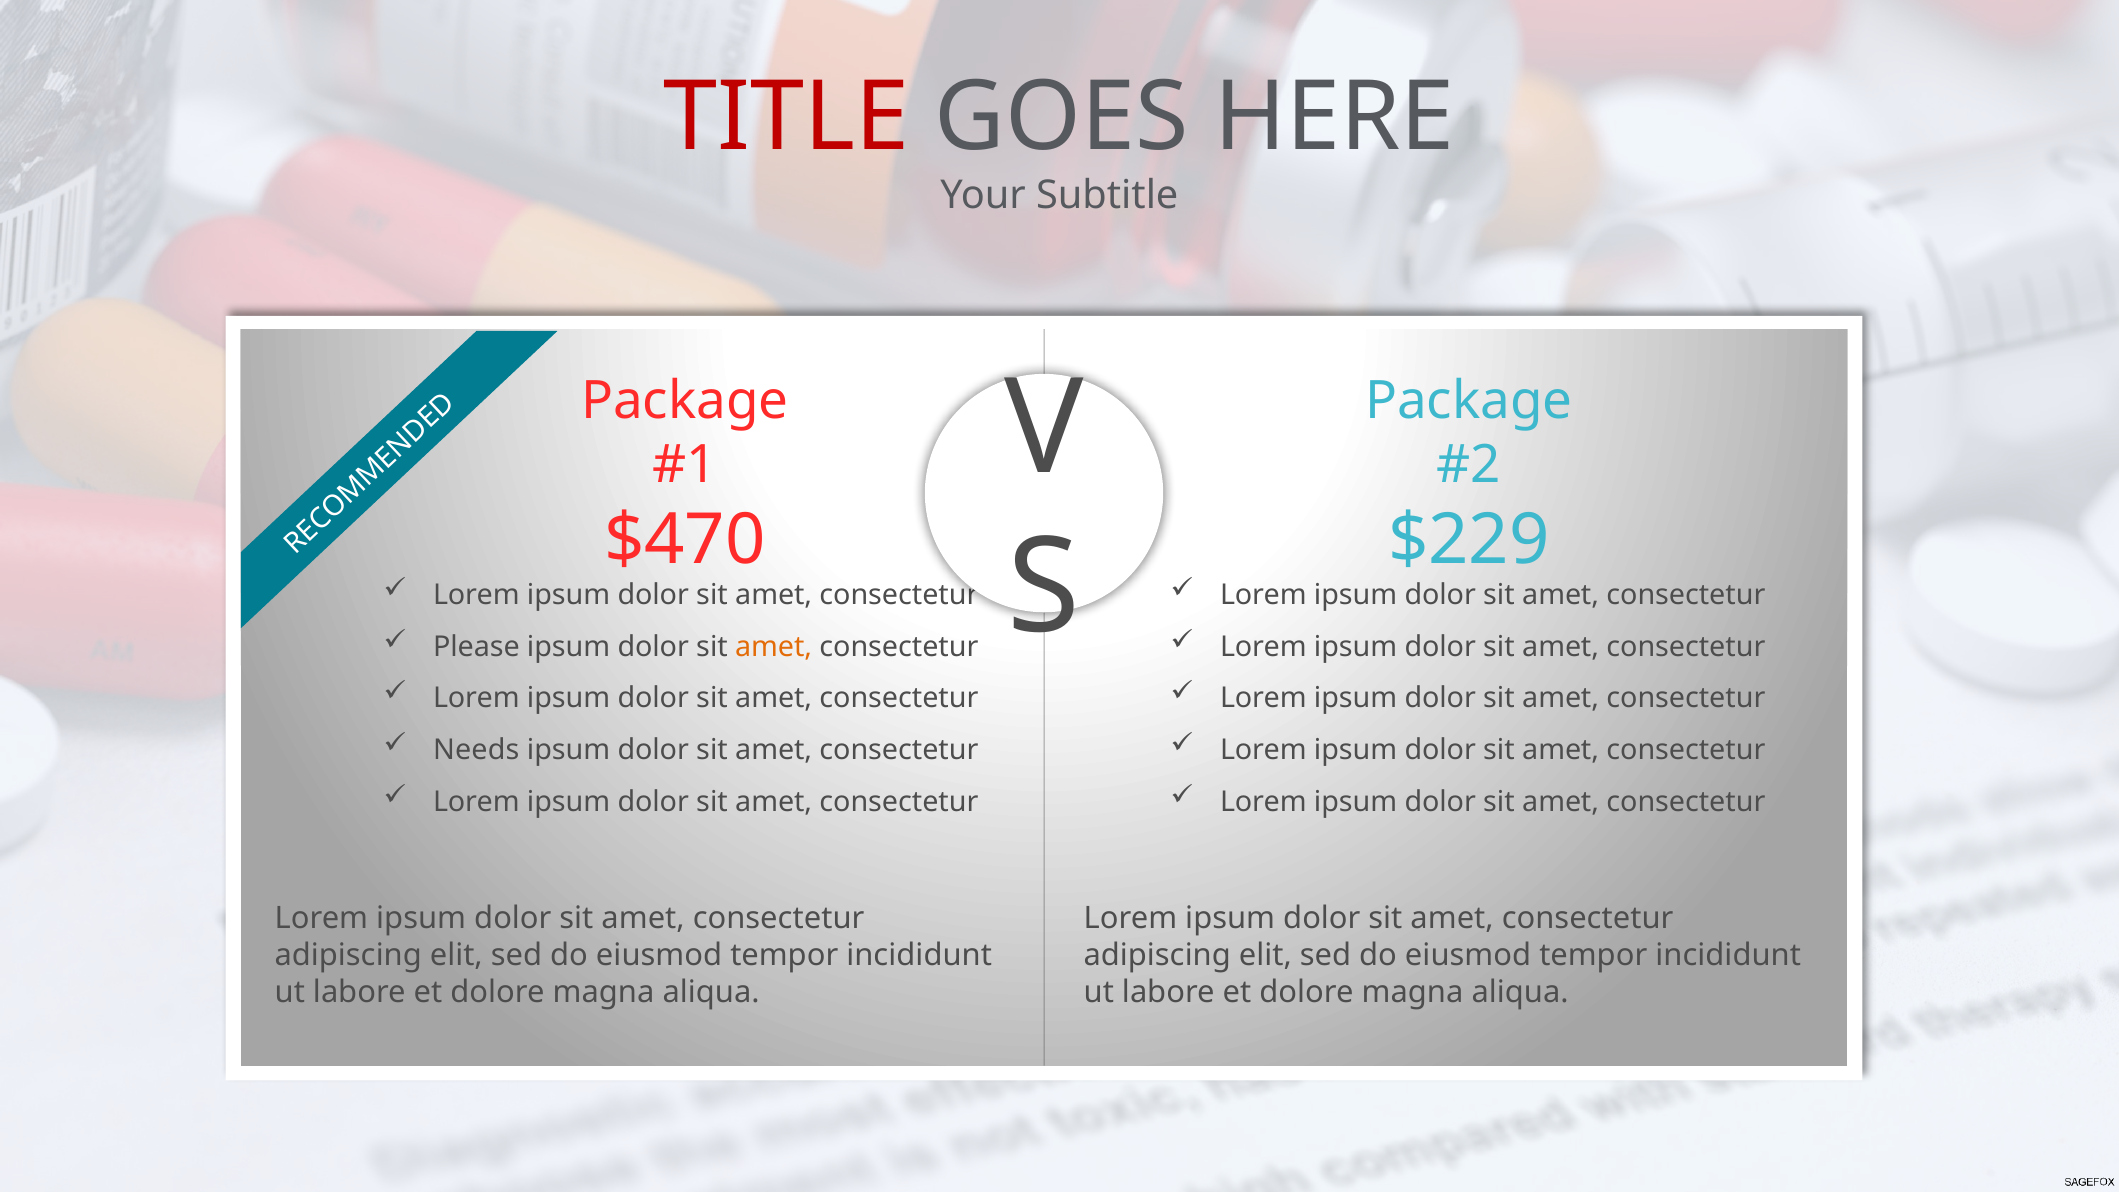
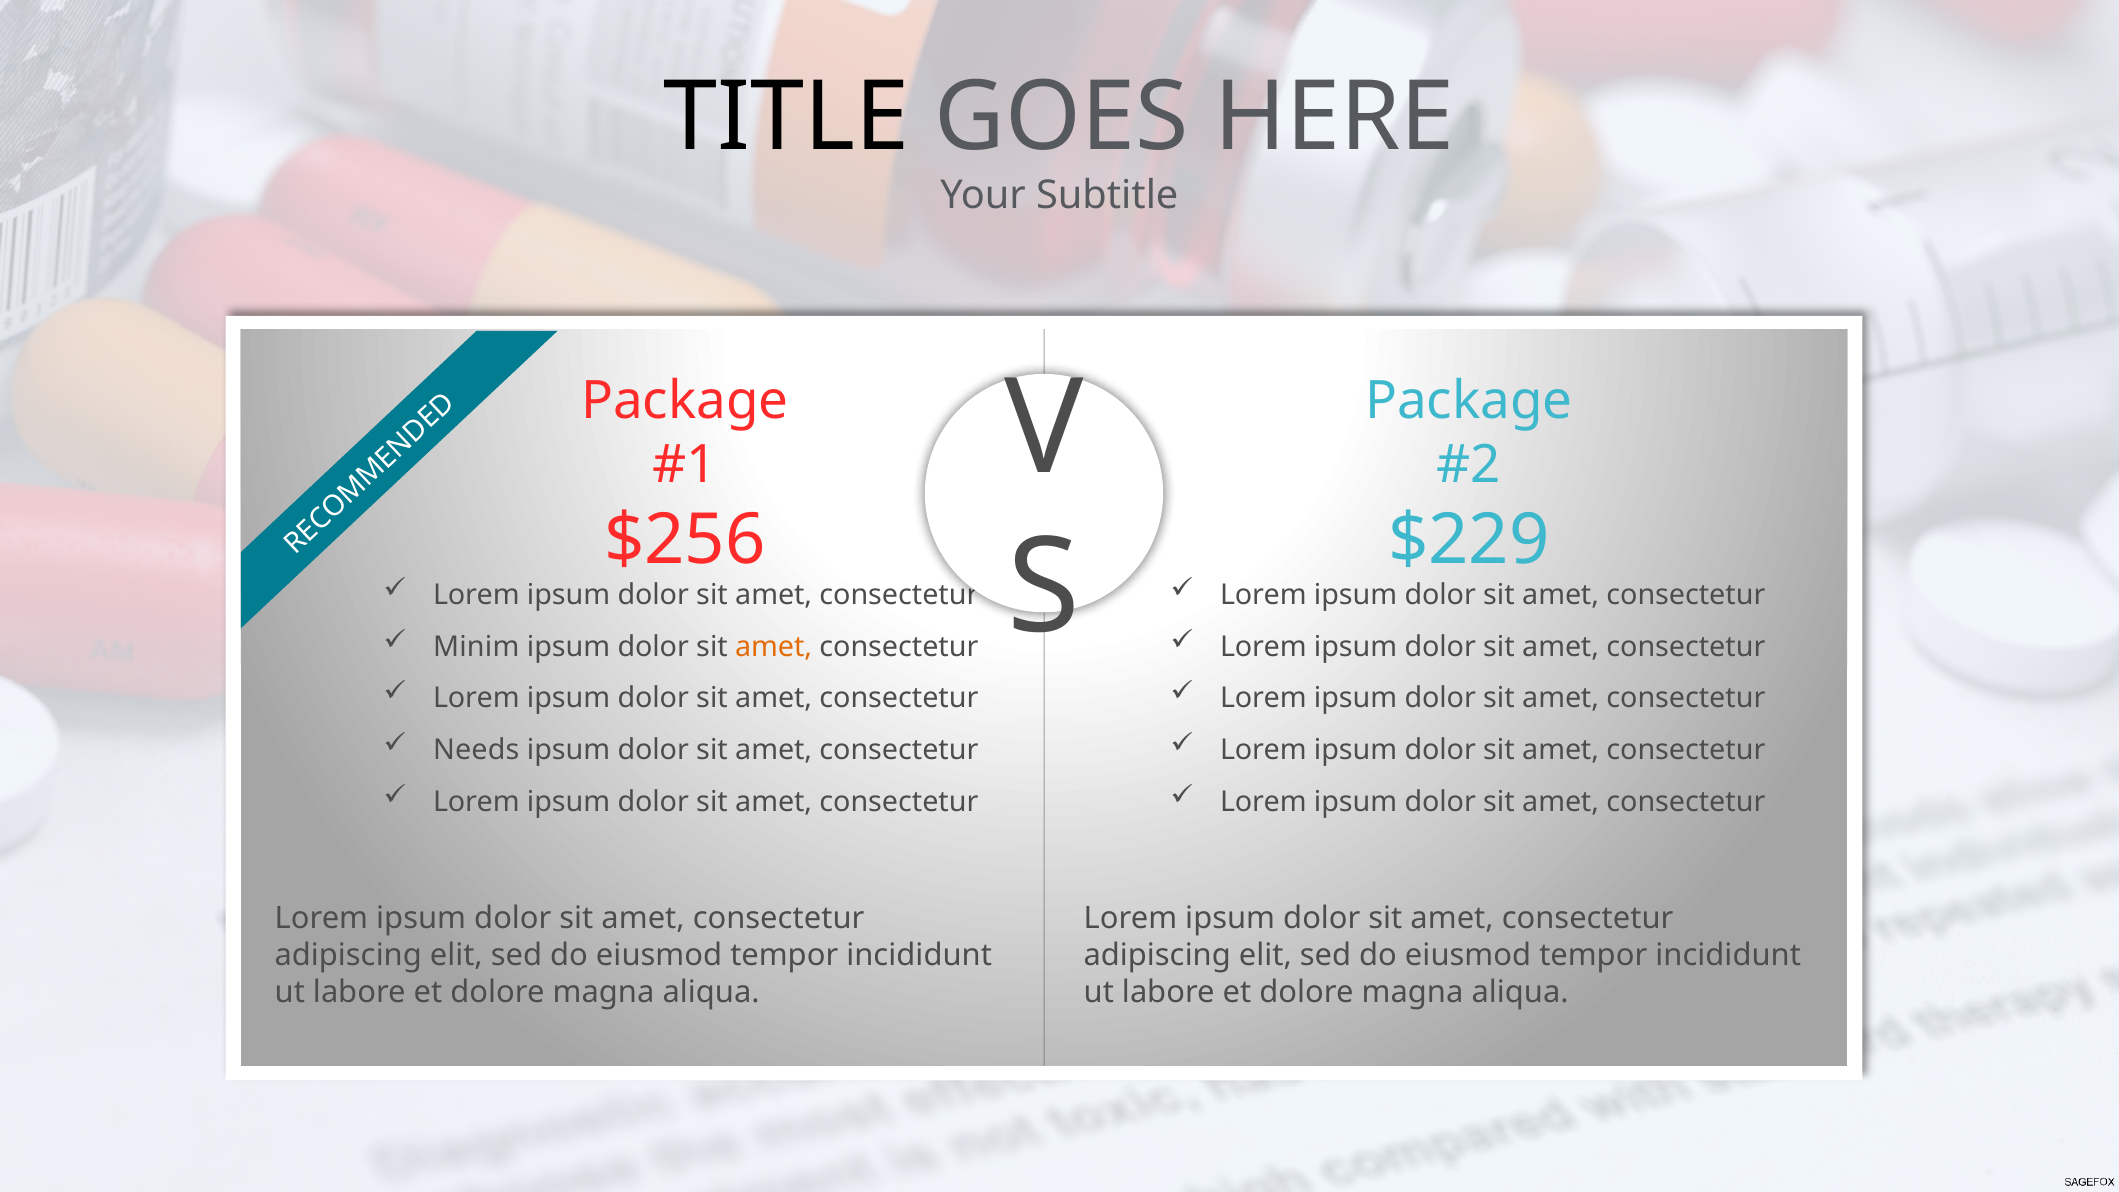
TITLE colour: red -> black
$470: $470 -> $256
Please: Please -> Minim
